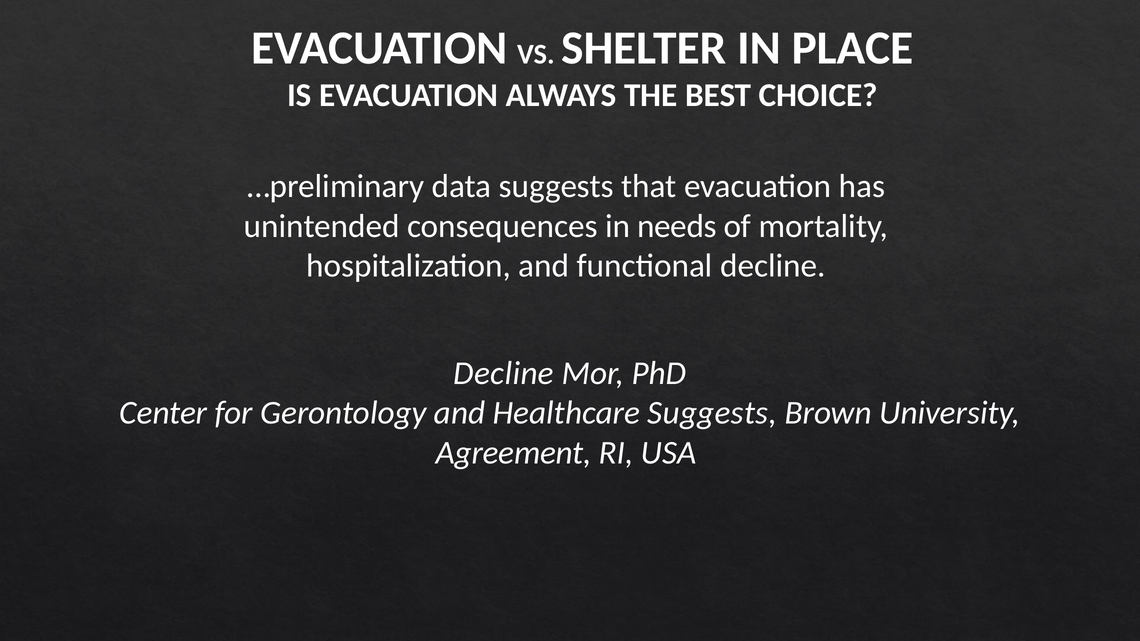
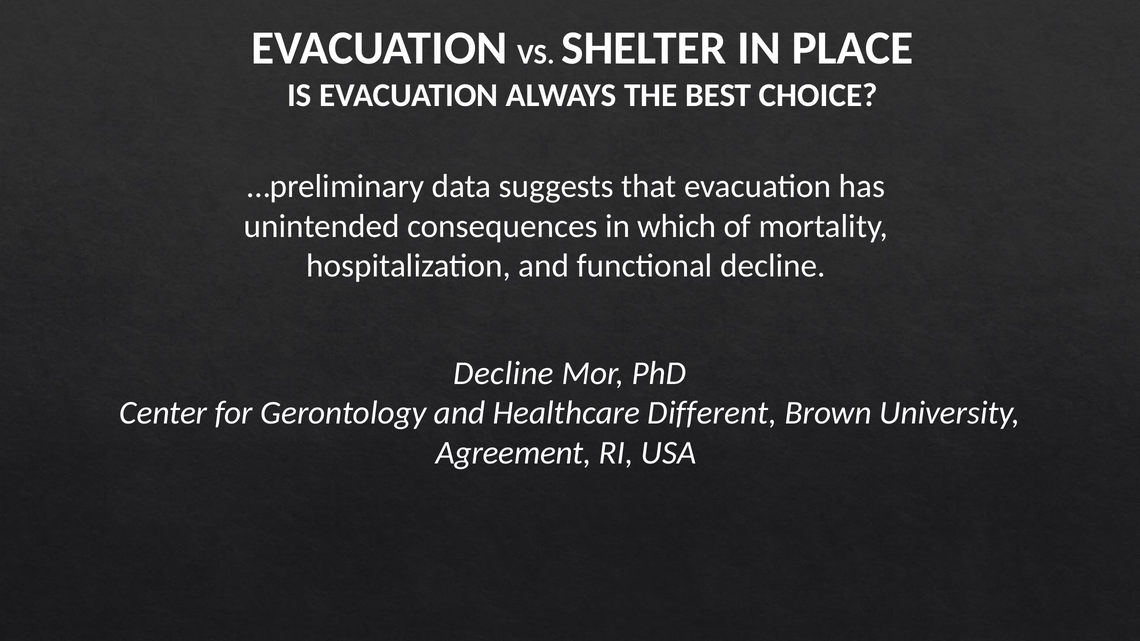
needs: needs -> which
Healthcare Suggests: Suggests -> Different
